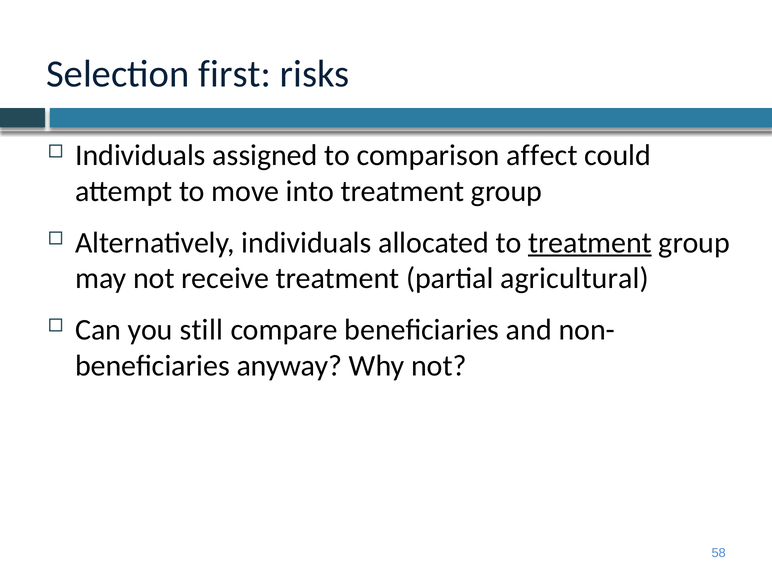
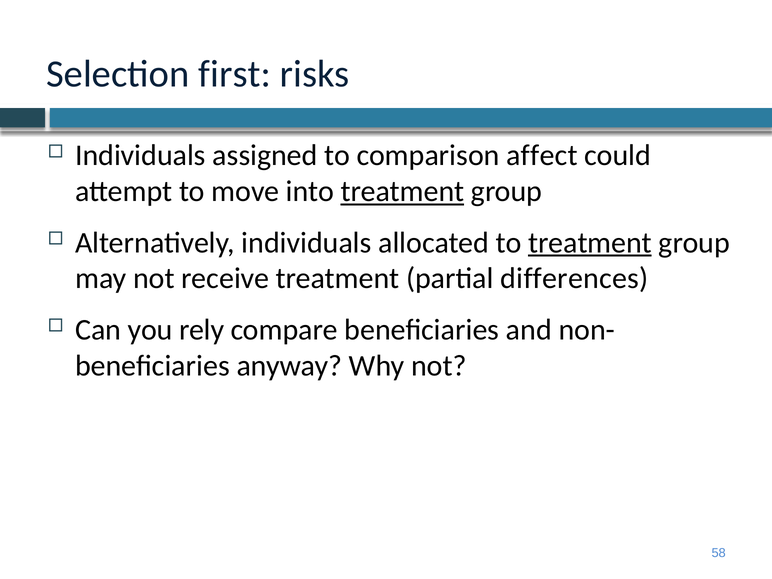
treatment at (402, 191) underline: none -> present
agricultural: agricultural -> differences
still: still -> rely
